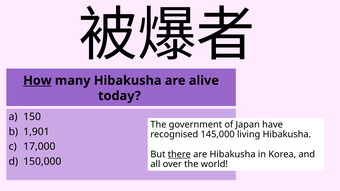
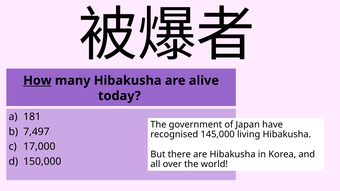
150: 150 -> 181
1,901: 1,901 -> 7,497
there underline: present -> none
